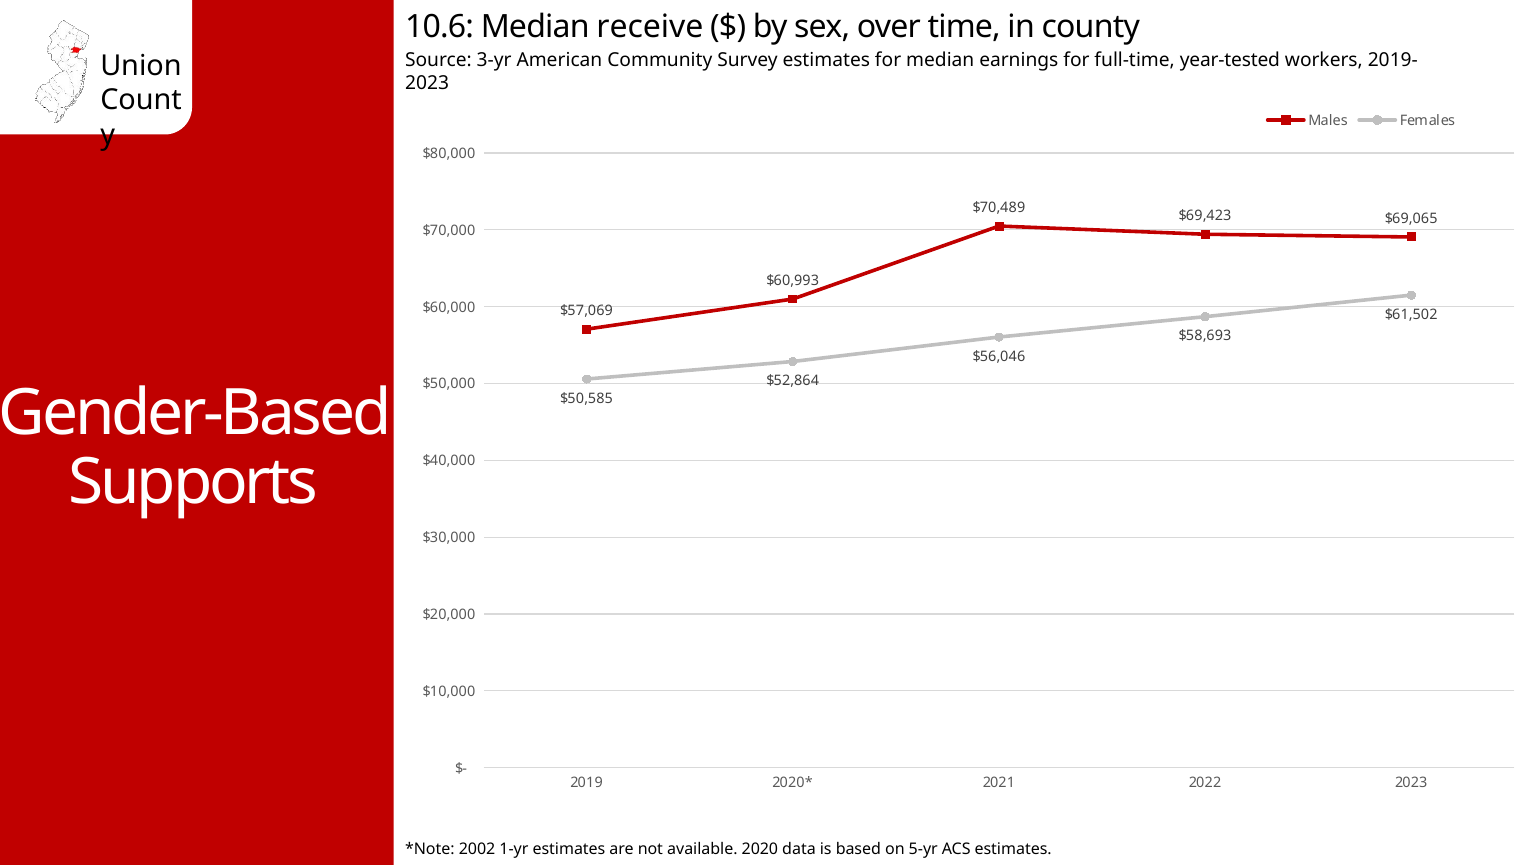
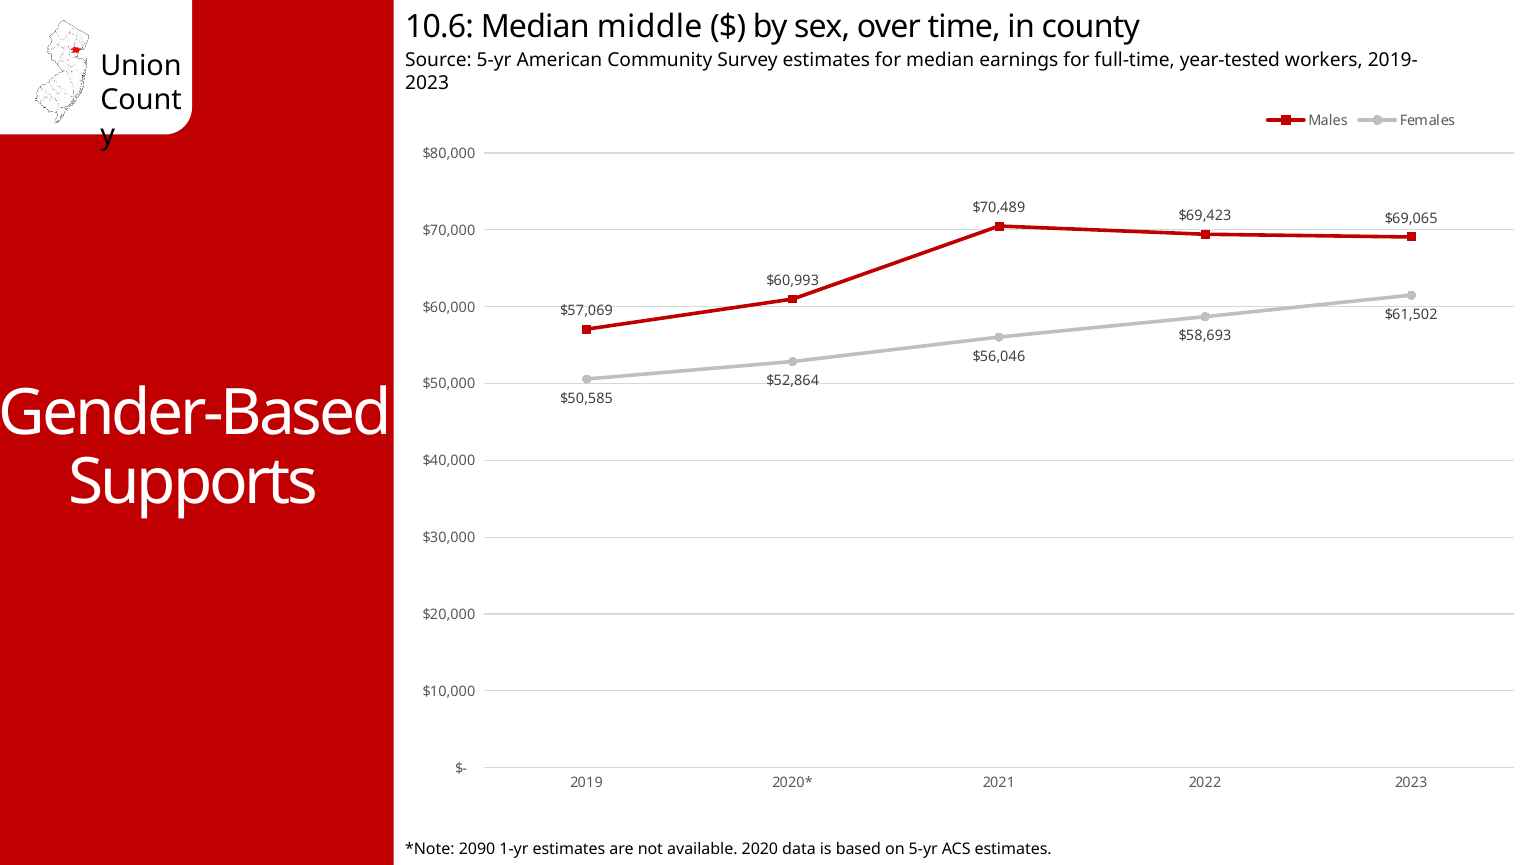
receive: receive -> middle
Source 3-yr: 3-yr -> 5-yr
2002: 2002 -> 2090
